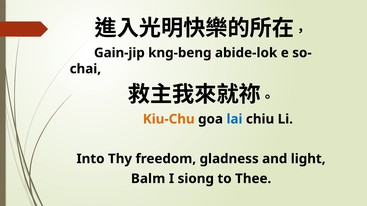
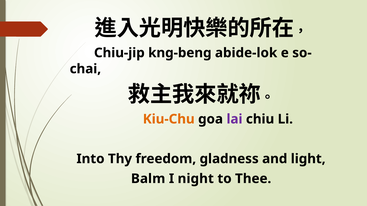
Gain-jip: Gain-jip -> Chiu-jip
lai colour: blue -> purple
siong: siong -> night
